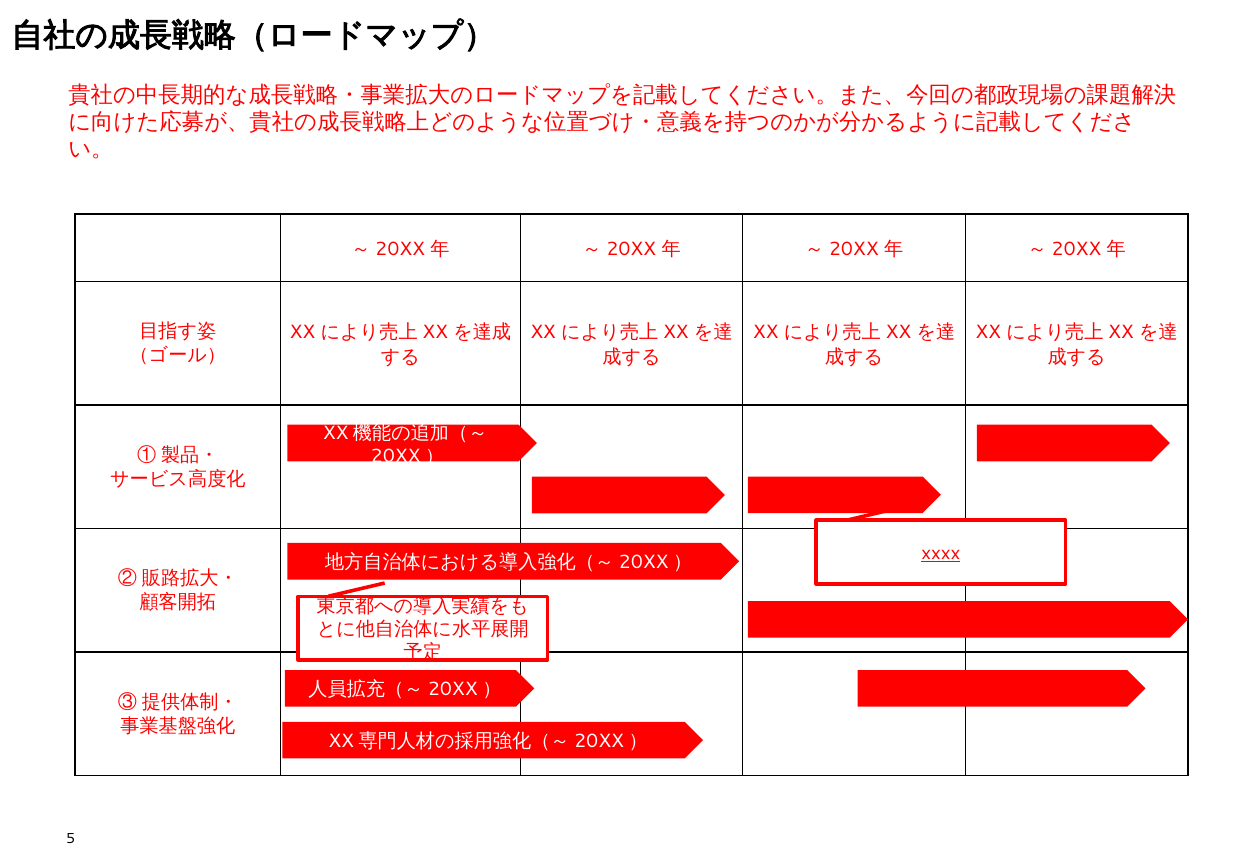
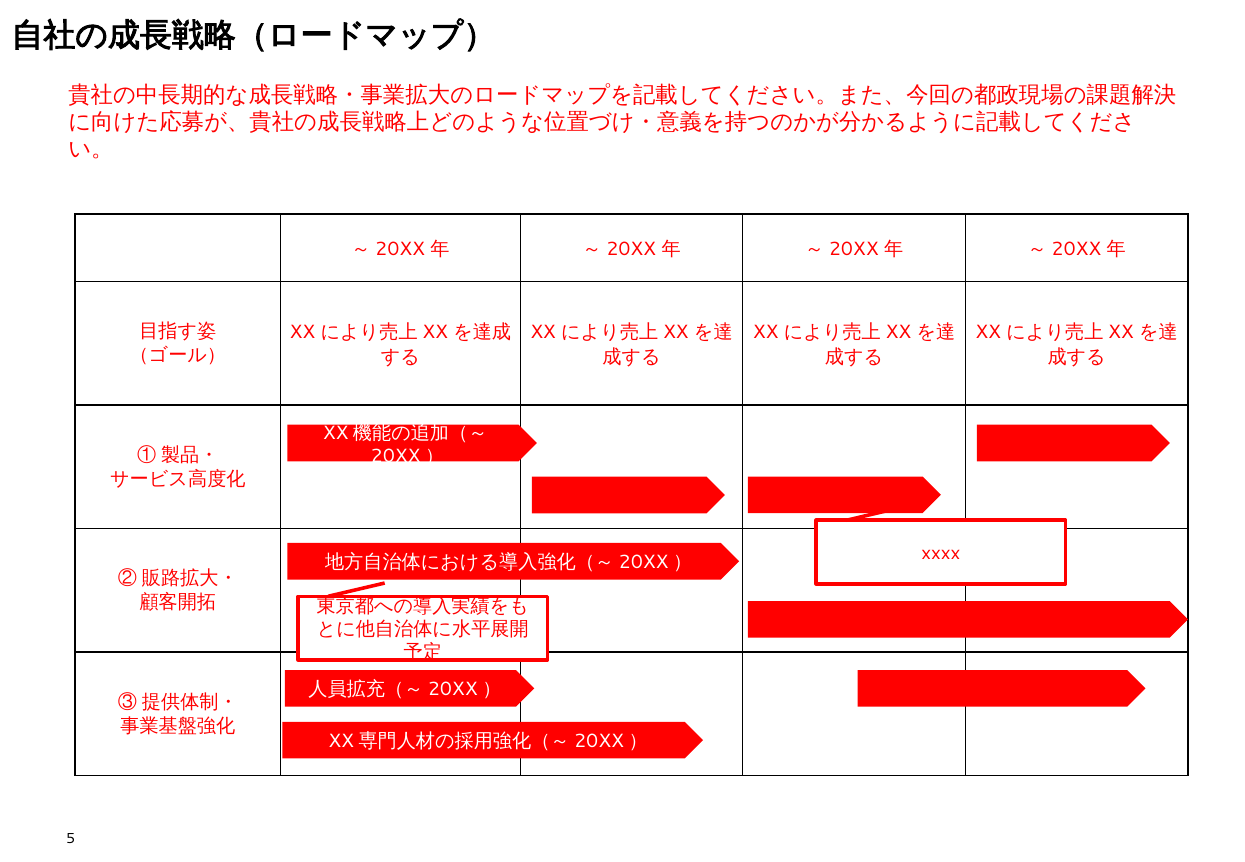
xxxx underline: present -> none
